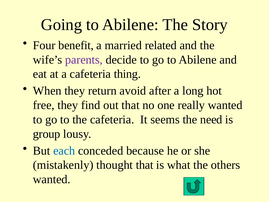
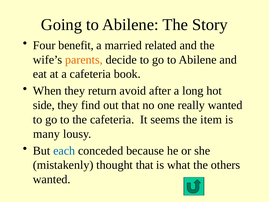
parents colour: purple -> orange
thing: thing -> book
free: free -> side
need: need -> item
group: group -> many
